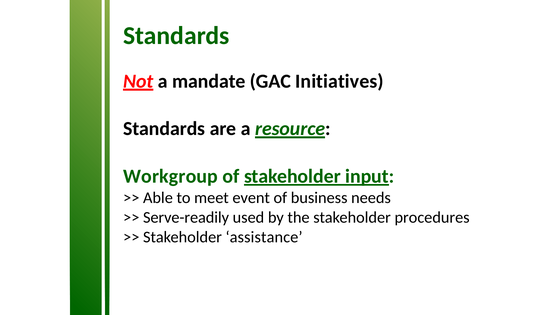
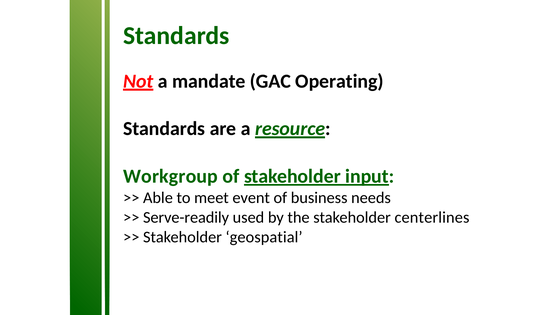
Initiatives: Initiatives -> Operating
procedures: procedures -> centerlines
assistance: assistance -> geospatial
